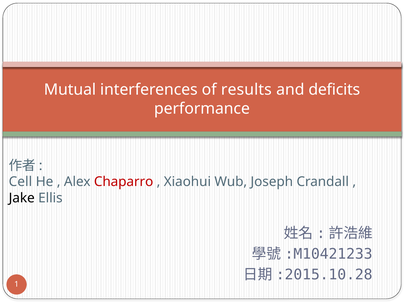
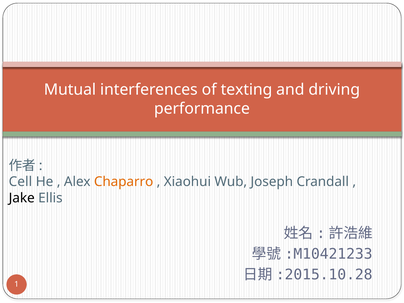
results: results -> texting
deficits: deficits -> driving
Chaparro colour: red -> orange
